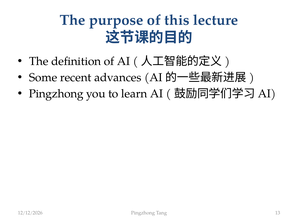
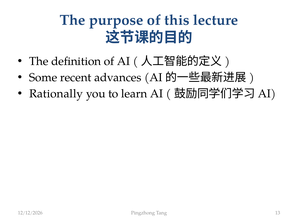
Pingzhong at (56, 94): Pingzhong -> Rationally
